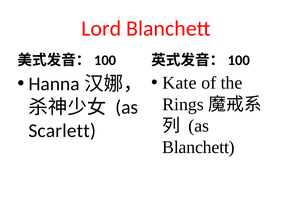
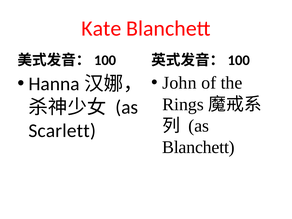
Lord: Lord -> Kate
Kate: Kate -> John
